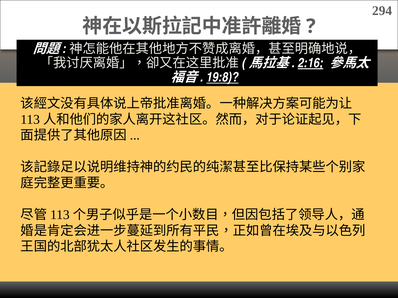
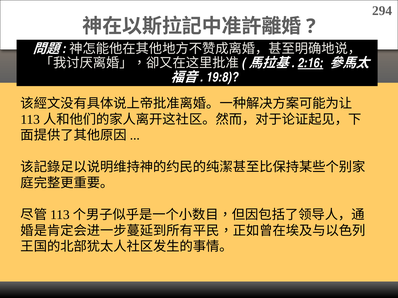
19:8 underline: present -> none
